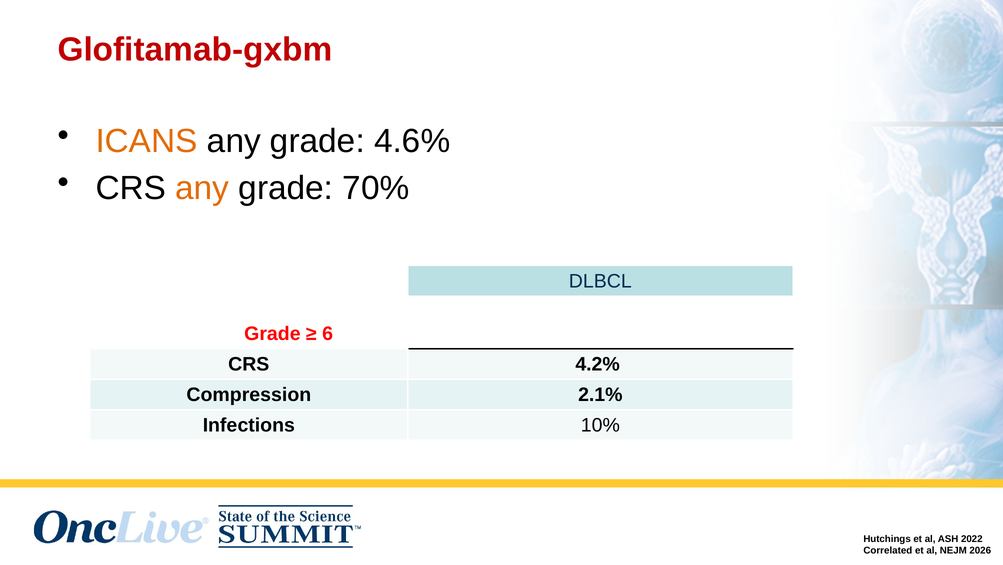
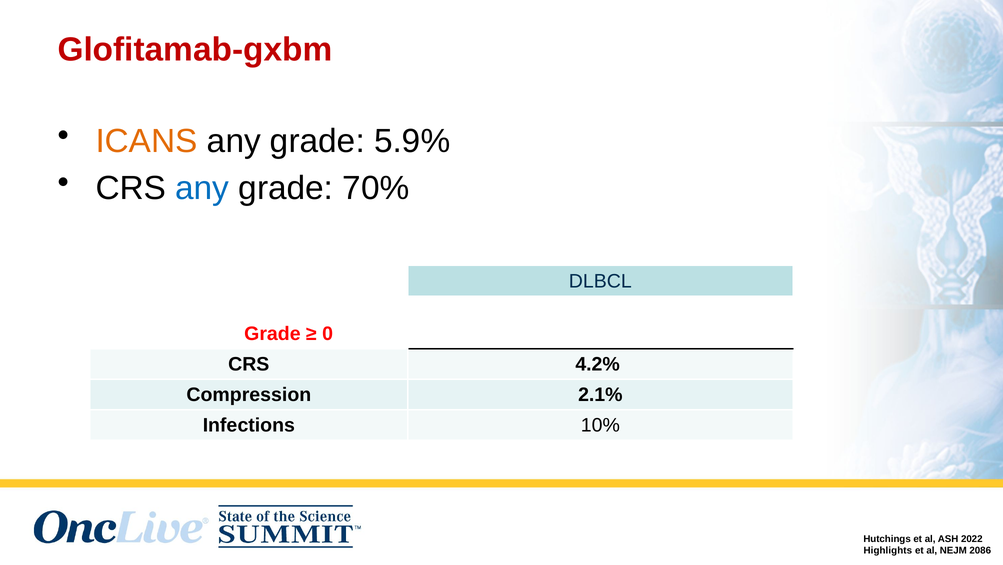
4.6%: 4.6% -> 5.9%
any at (202, 188) colour: orange -> blue
6: 6 -> 0
Correlated: Correlated -> Highlights
2026: 2026 -> 2086
